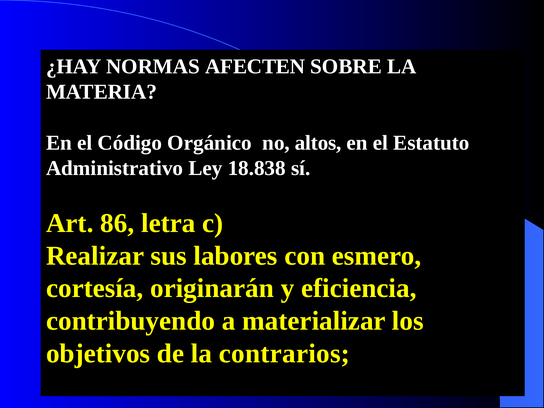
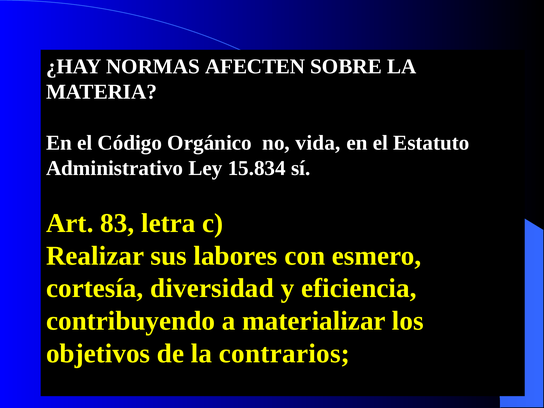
altos: altos -> vida
18.838: 18.838 -> 15.834
86: 86 -> 83
originarán: originarán -> diversidad
